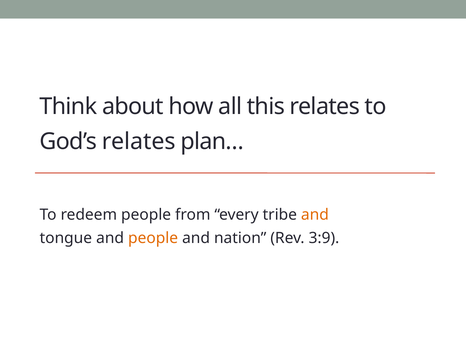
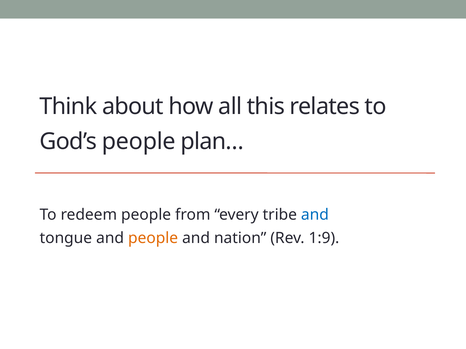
God’s relates: relates -> people
and at (315, 215) colour: orange -> blue
3:9: 3:9 -> 1:9
